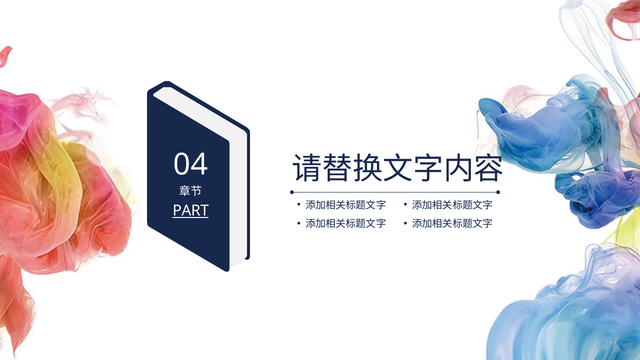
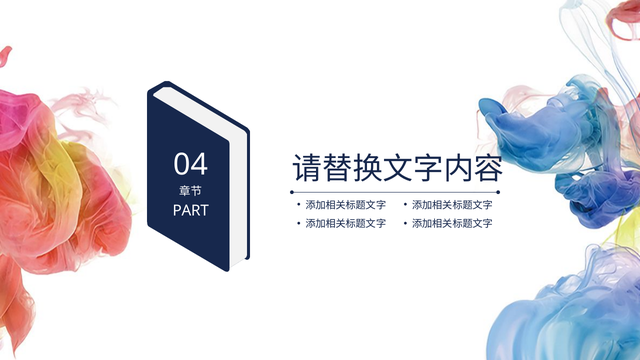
PART underline: present -> none
